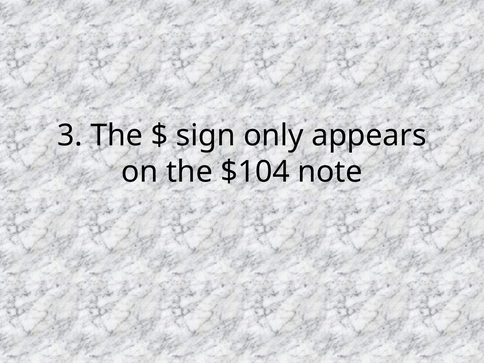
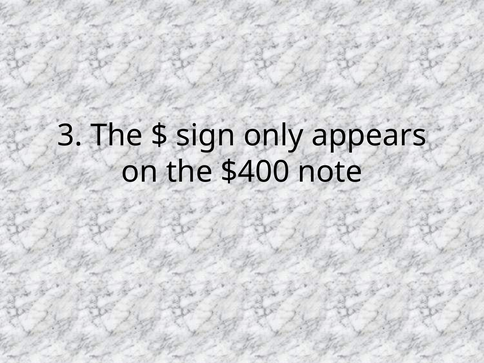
$104: $104 -> $400
